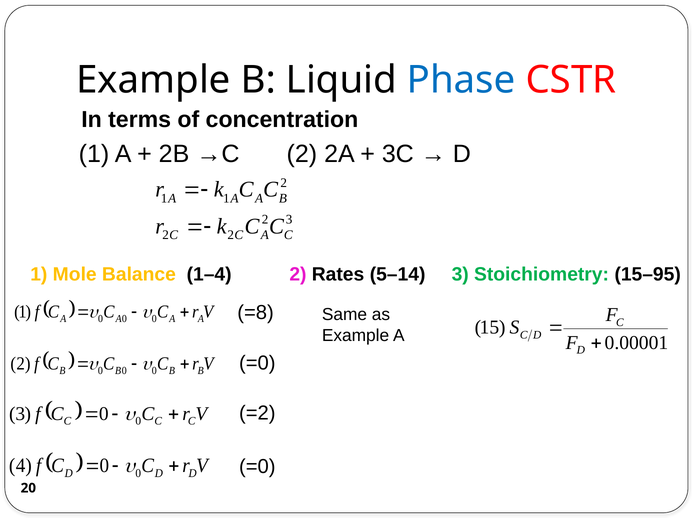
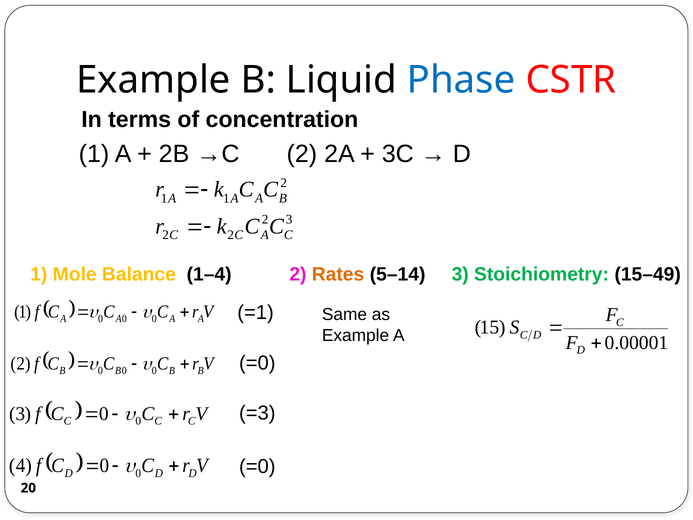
Rates colour: black -> orange
15–95: 15–95 -> 15–49
=8: =8 -> =1
=2: =2 -> =3
